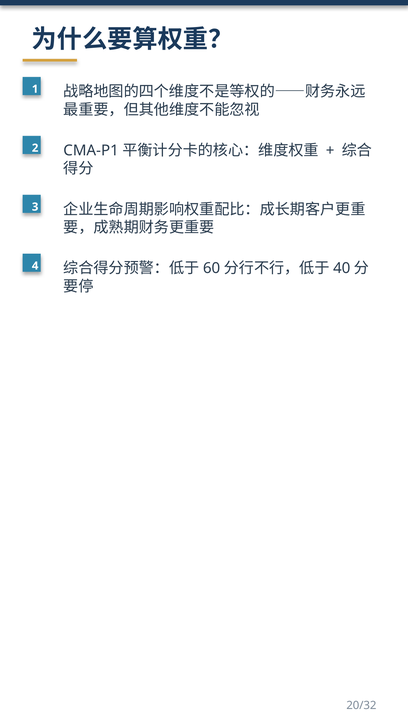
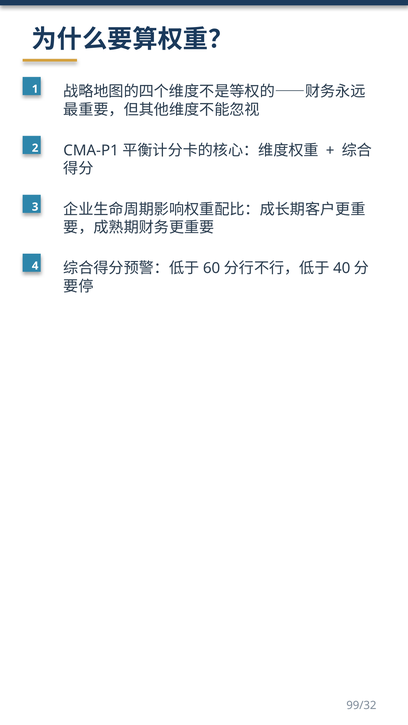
20/32: 20/32 -> 99/32
